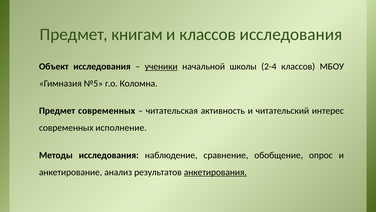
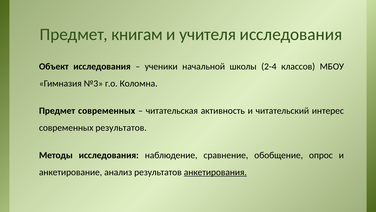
и классов: классов -> учителя
ученики underline: present -> none
№5: №5 -> №3
современных исполнение: исполнение -> результатов
